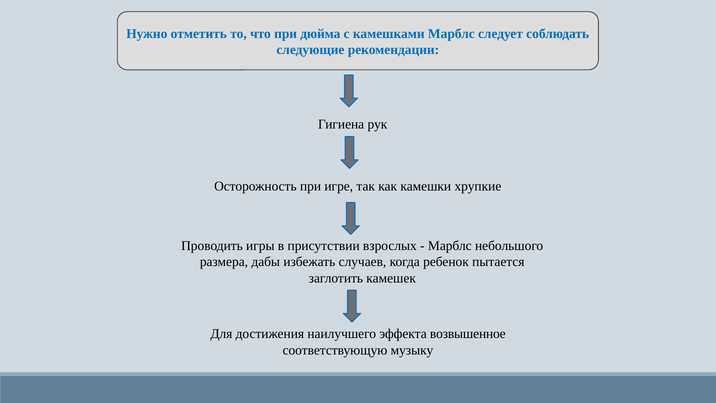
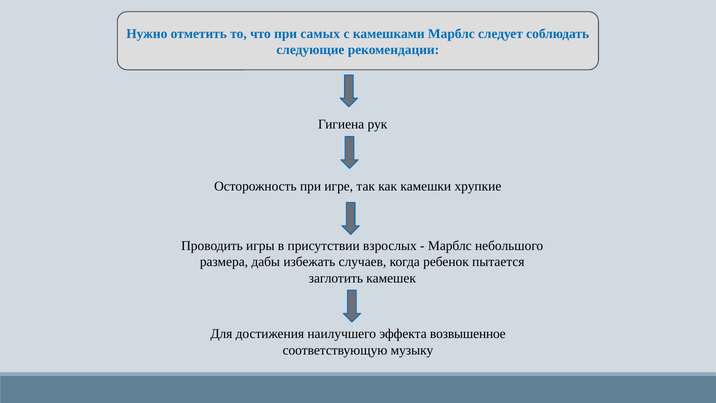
дюйма: дюйма -> самых
